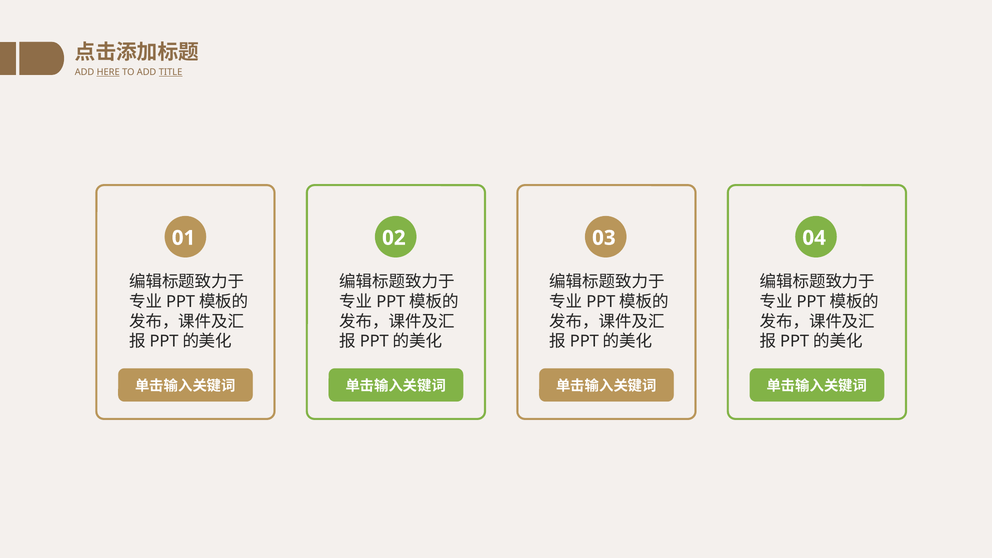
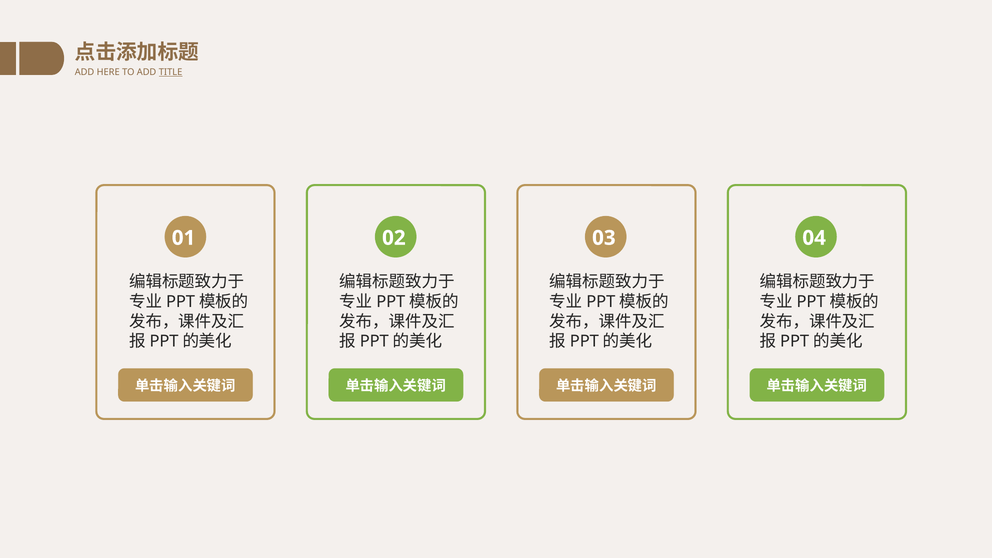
HERE underline: present -> none
